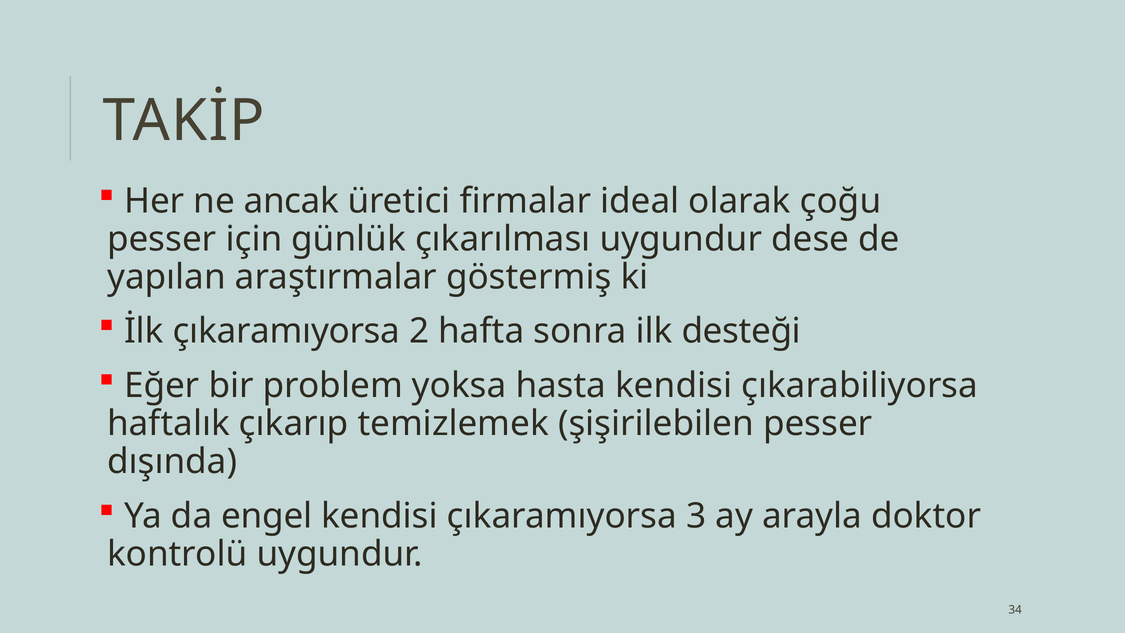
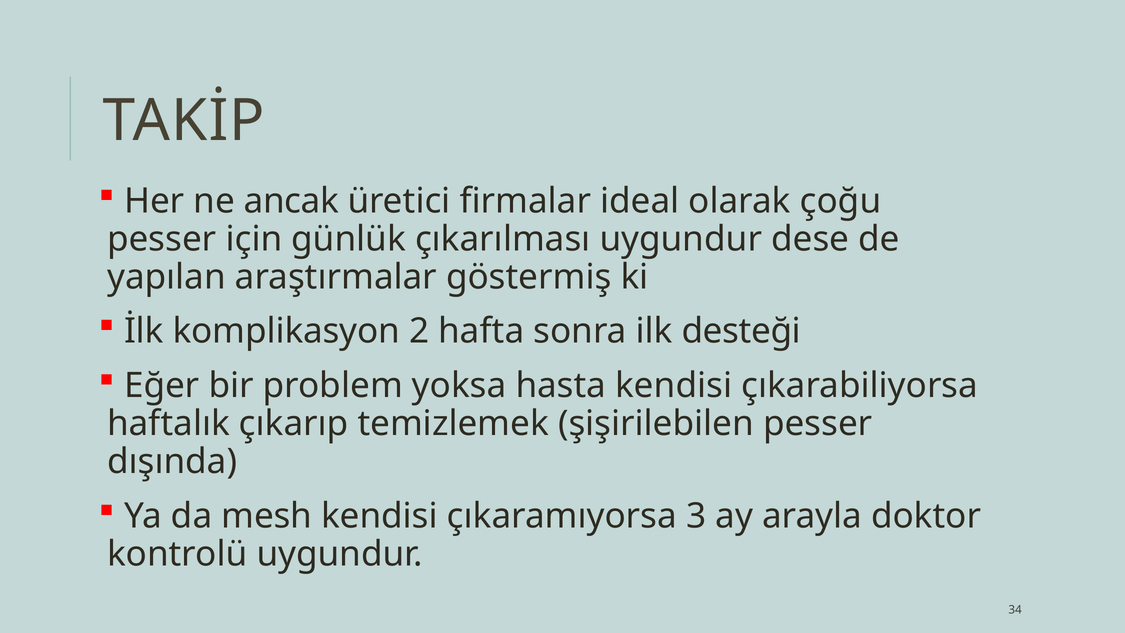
İlk çıkaramıyorsa: çıkaramıyorsa -> komplikasyon
engel: engel -> mesh
